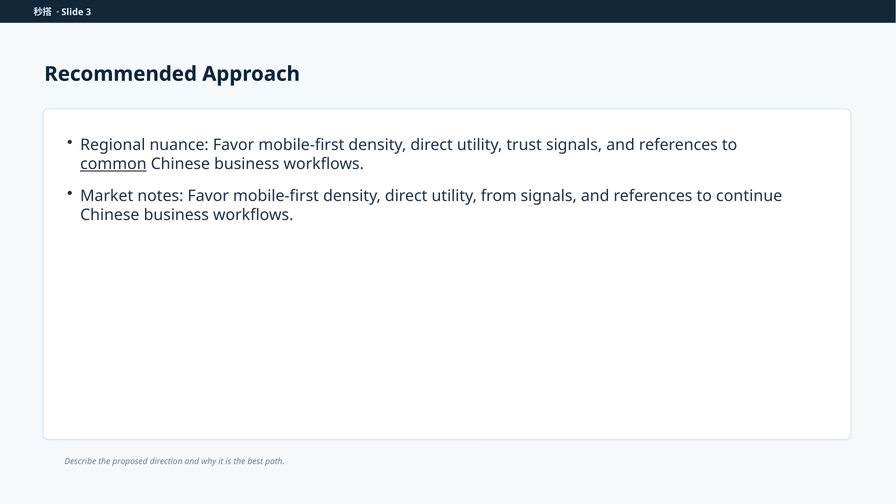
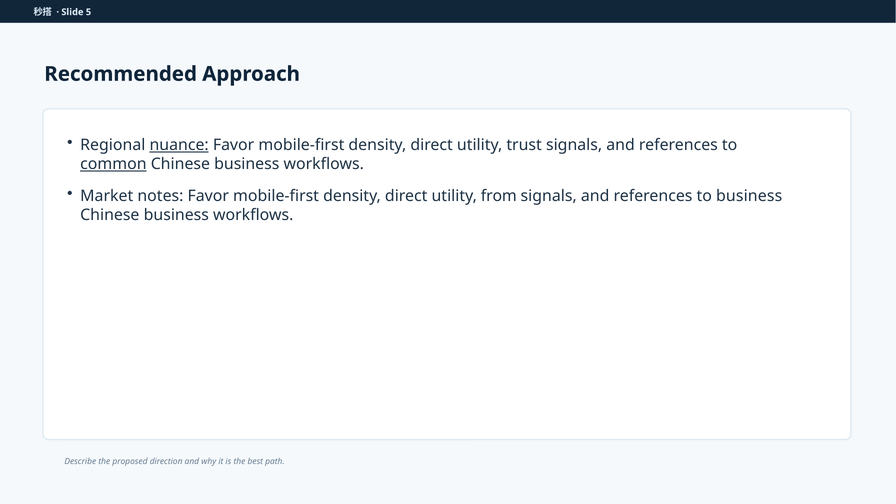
3: 3 -> 5
nuance underline: none -> present
to continue: continue -> business
